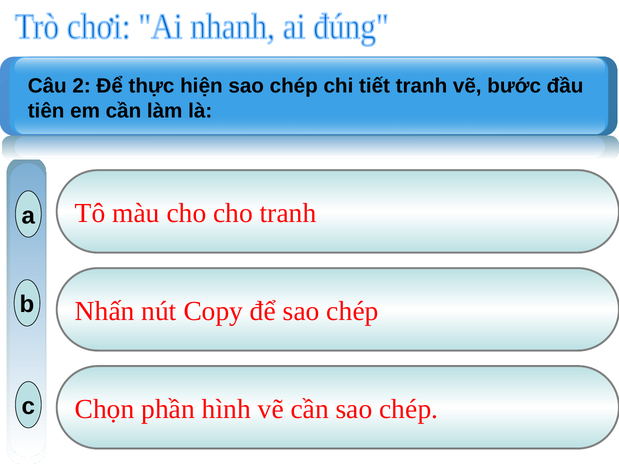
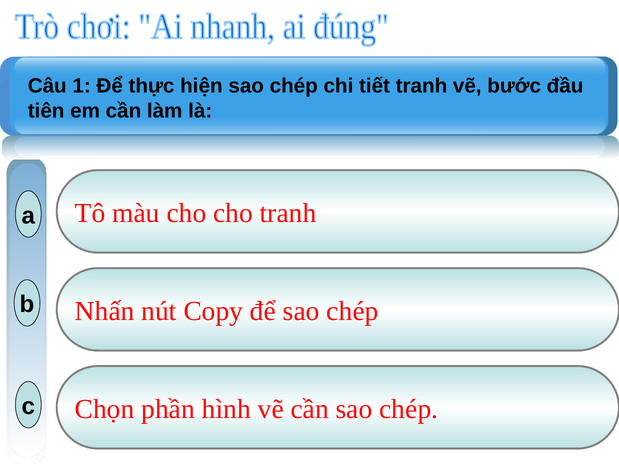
2: 2 -> 1
